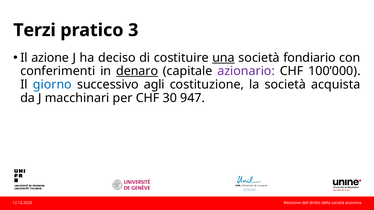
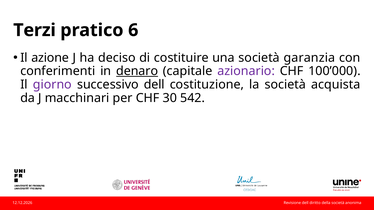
3: 3 -> 6
una underline: present -> none
fondiario: fondiario -> garanzia
giorno colour: blue -> purple
successivo agli: agli -> dell
947: 947 -> 542
